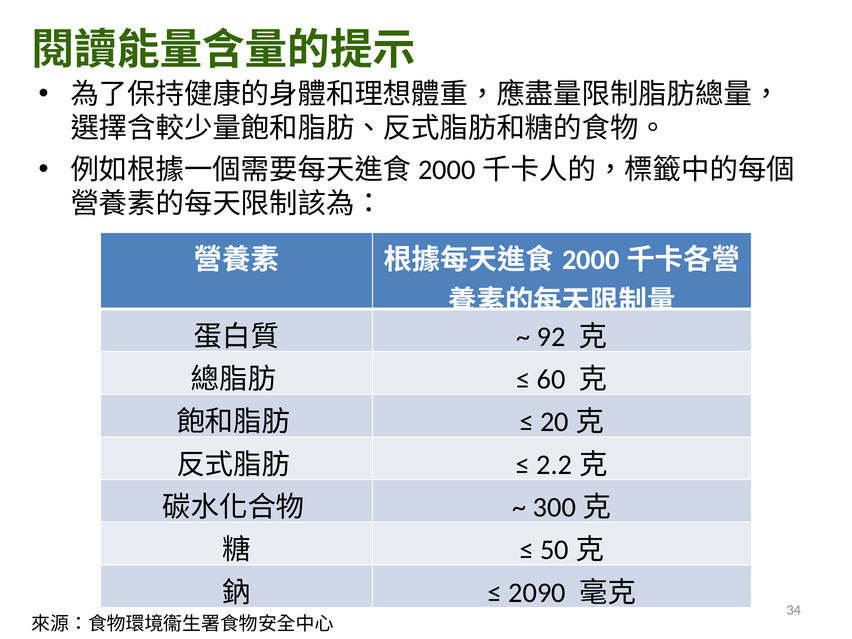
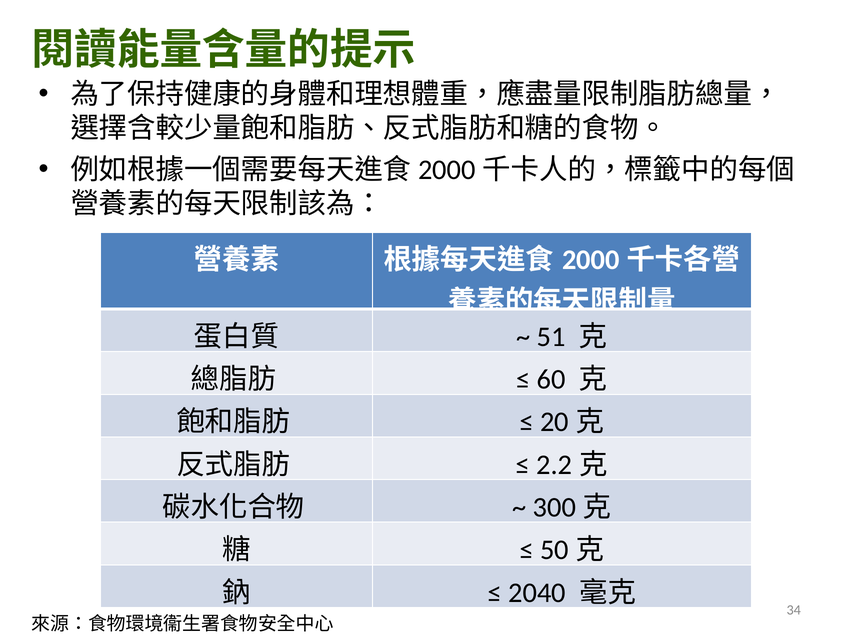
92: 92 -> 51
2090: 2090 -> 2040
